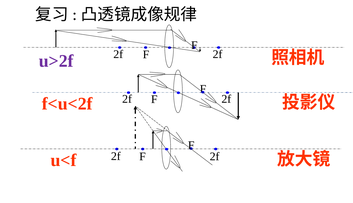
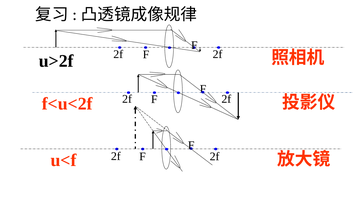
u>2f colour: purple -> black
